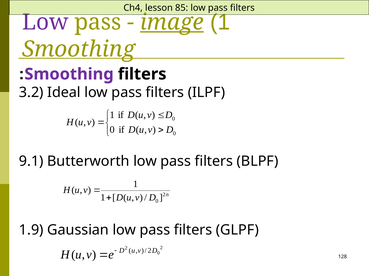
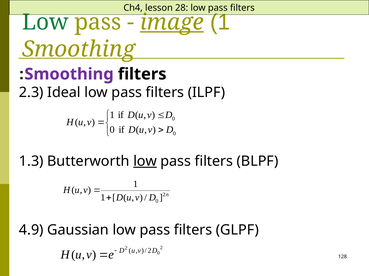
85: 85 -> 28
Low at (45, 22) colour: purple -> green
3.2: 3.2 -> 2.3
9.1: 9.1 -> 1.3
low at (145, 162) underline: none -> present
1.9: 1.9 -> 4.9
